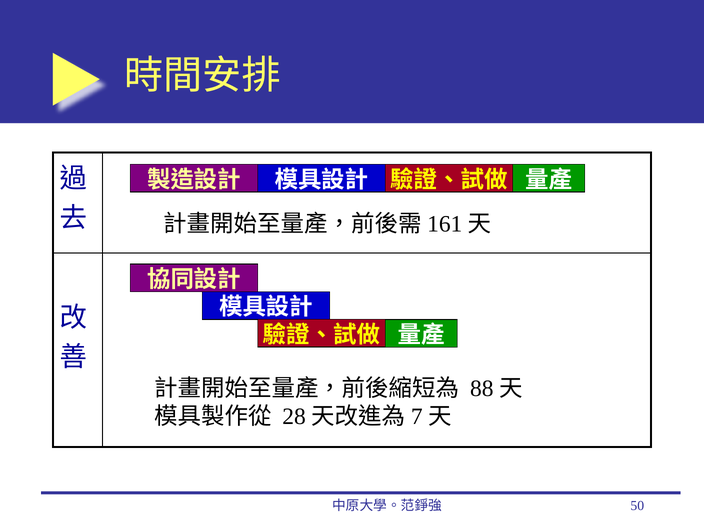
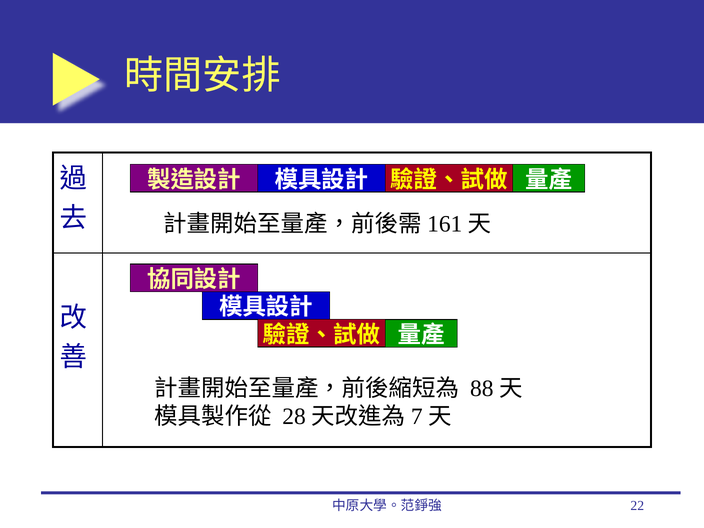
50: 50 -> 22
